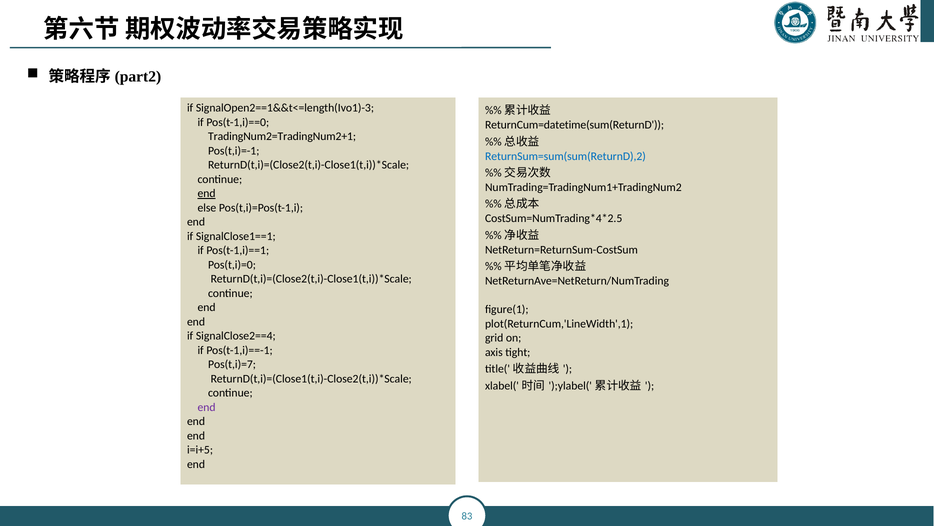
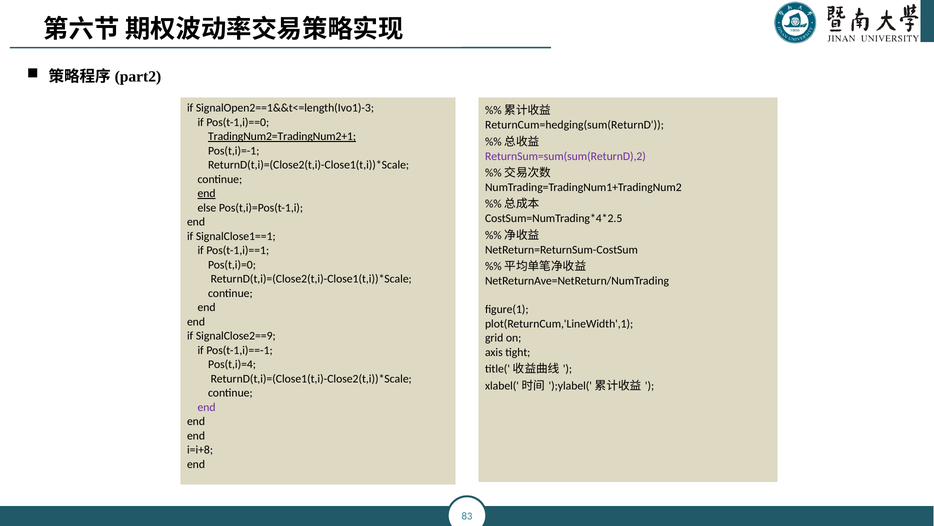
ReturnCum=datetime(sum(ReturnD: ReturnCum=datetime(sum(ReturnD -> ReturnCum=hedging(sum(ReturnD
TradingNum2=TradingNum2+1 underline: none -> present
ReturnSum=sum(sum(ReturnD),2 colour: blue -> purple
SignalClose2==4: SignalClose2==4 -> SignalClose2==9
Pos(t,i)=7: Pos(t,i)=7 -> Pos(t,i)=4
i=i+5: i=i+5 -> i=i+8
